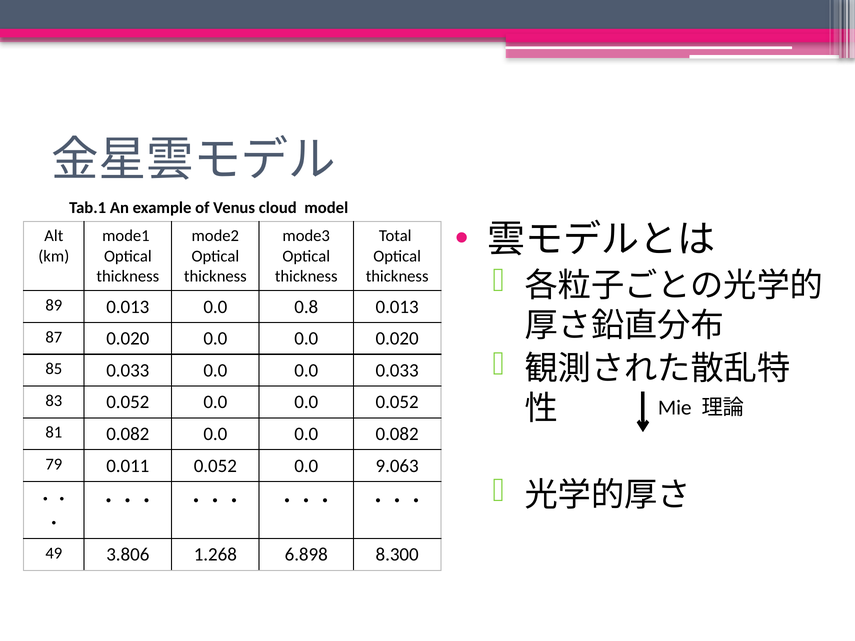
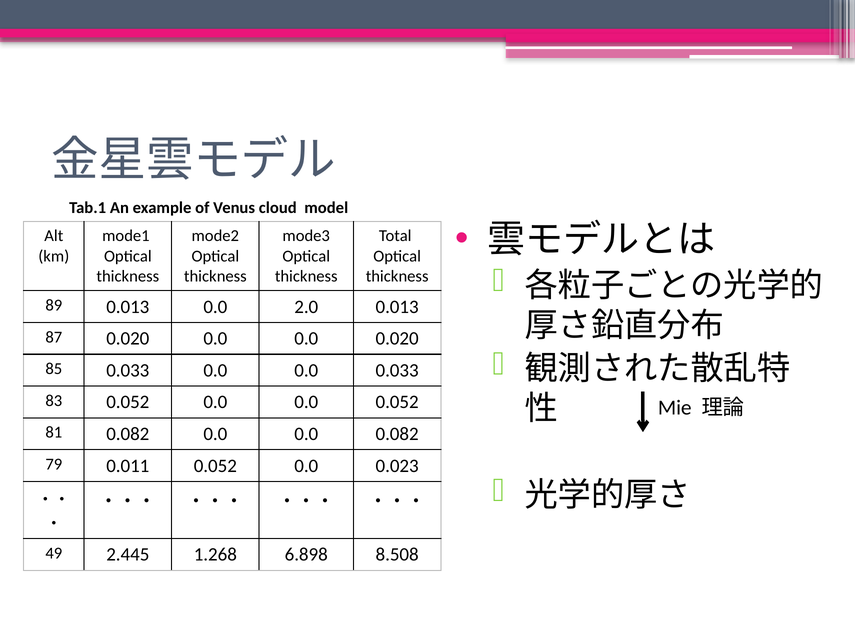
0.8: 0.8 -> 2.0
9.063: 9.063 -> 0.023
3.806: 3.806 -> 2.445
8.300: 8.300 -> 8.508
